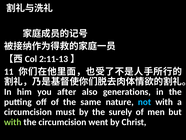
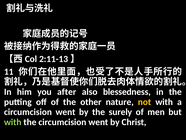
generations: generations -> blessedness
same: same -> other
not colour: light blue -> yellow
must at (65, 112): must -> went
